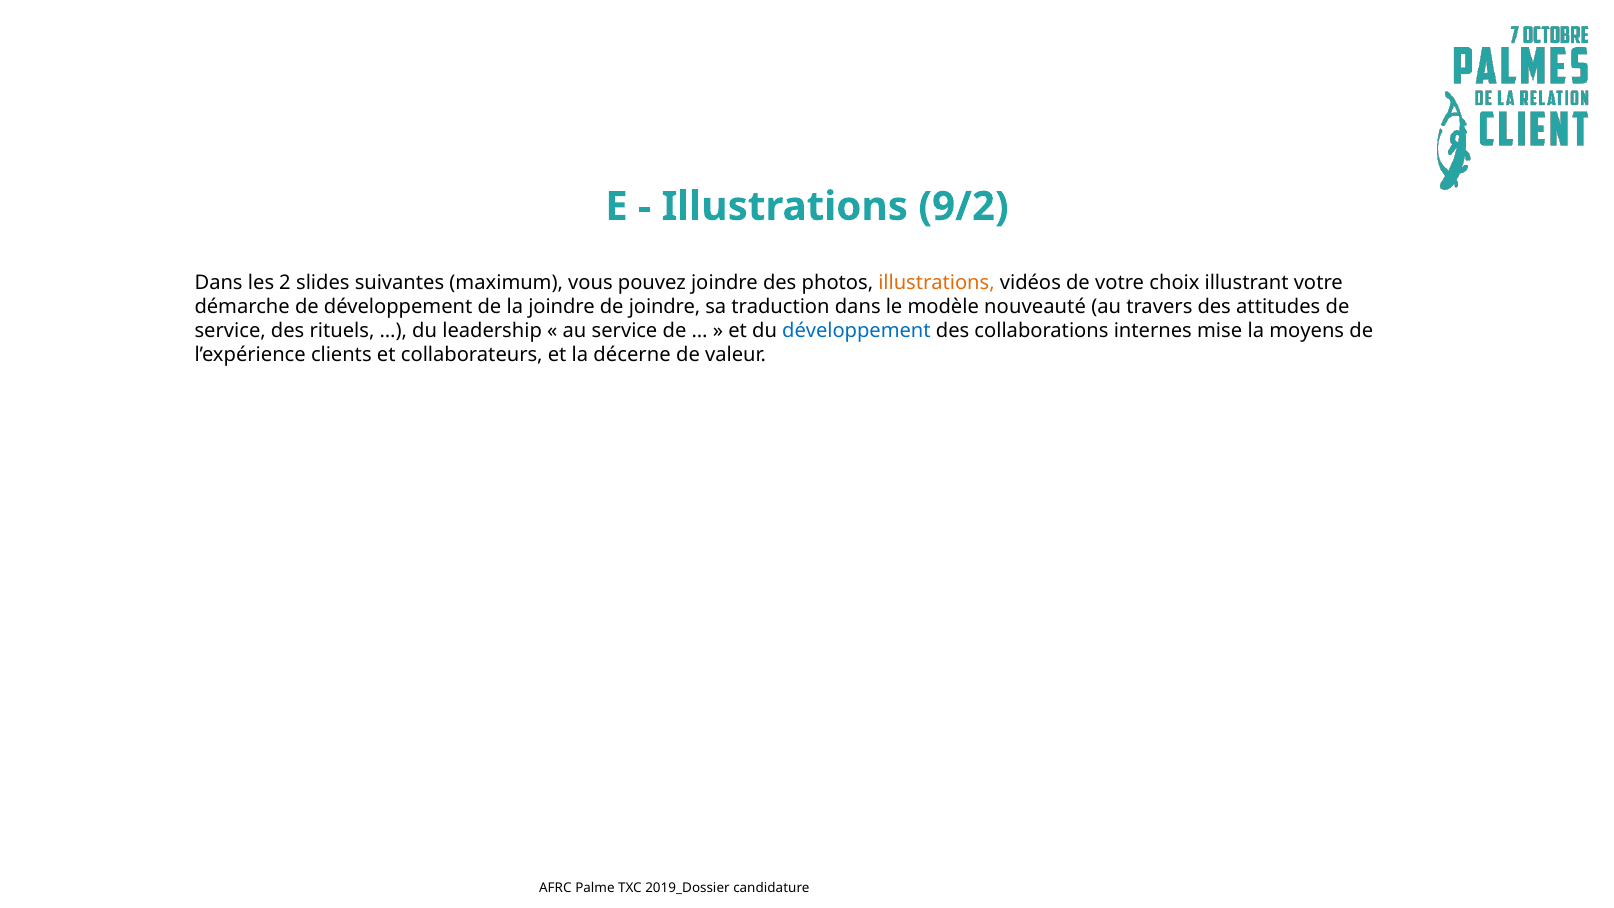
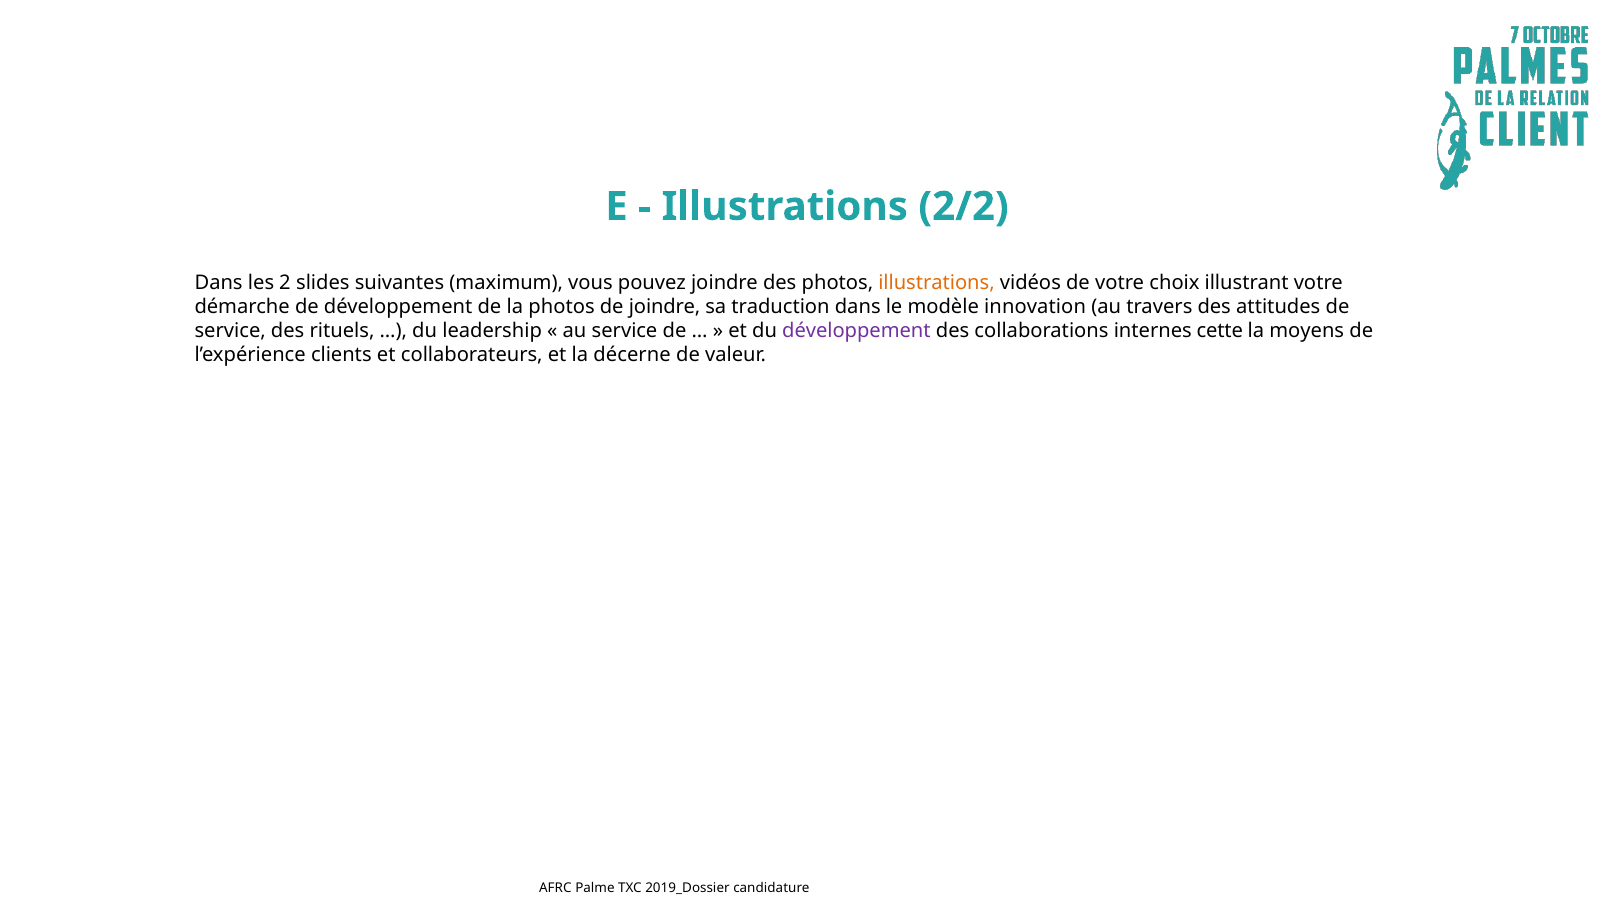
9/2: 9/2 -> 2/2
la joindre: joindre -> photos
nouveauté: nouveauté -> innovation
développement at (856, 331) colour: blue -> purple
mise: mise -> cette
